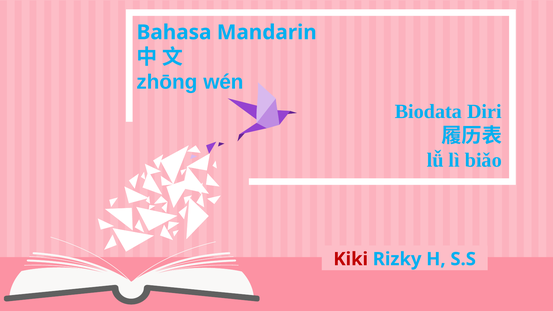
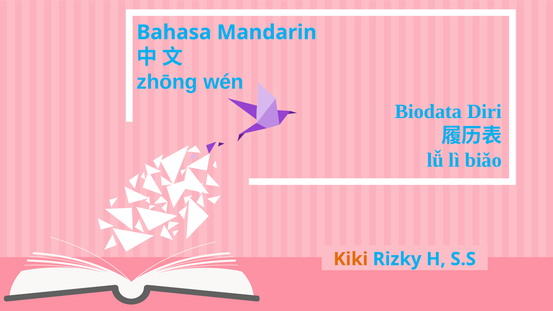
Kiki colour: red -> orange
